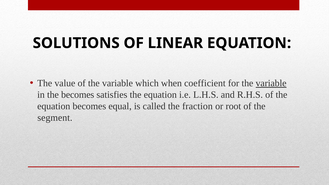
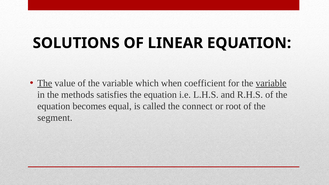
The at (45, 83) underline: none -> present
the becomes: becomes -> methods
fraction: fraction -> connect
